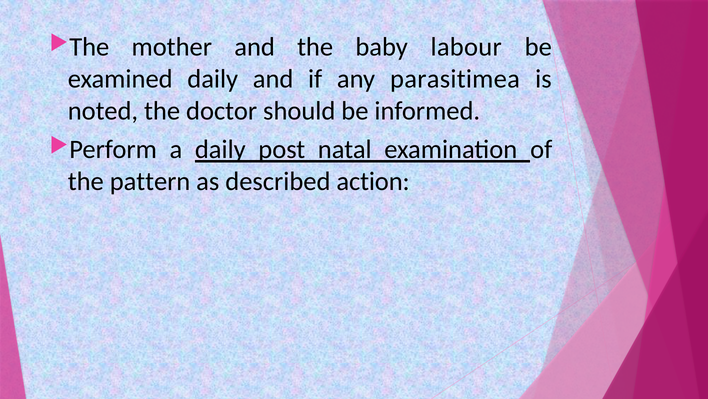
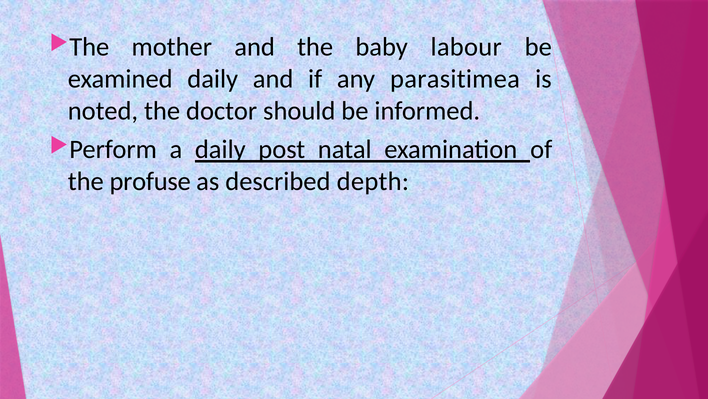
pattern: pattern -> profuse
action: action -> depth
